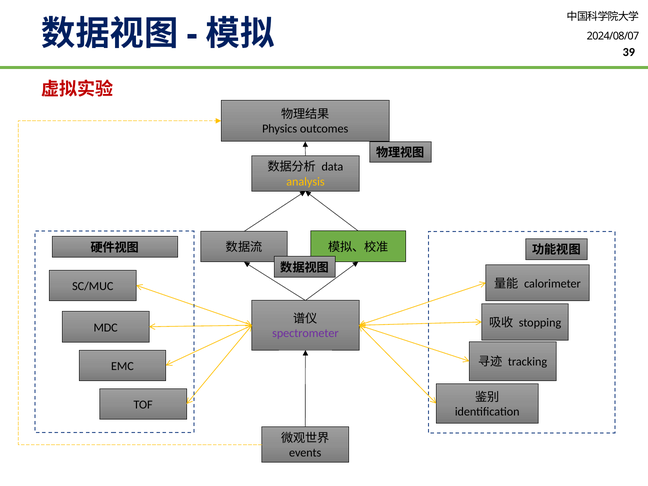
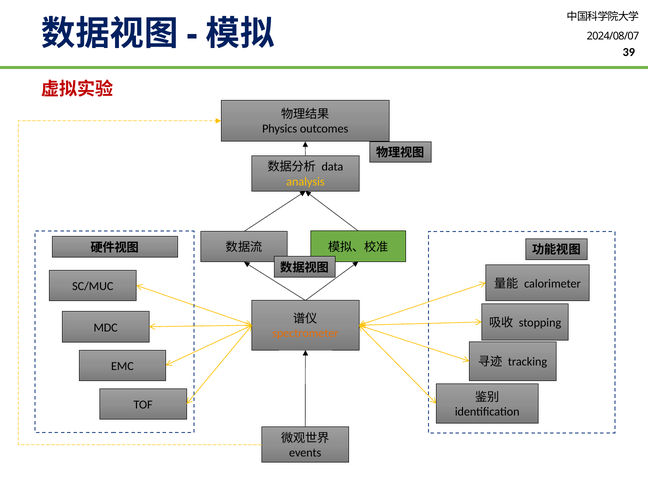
spectrometer colour: purple -> orange
